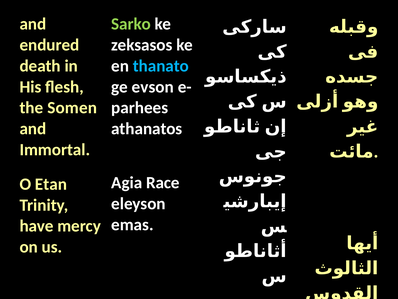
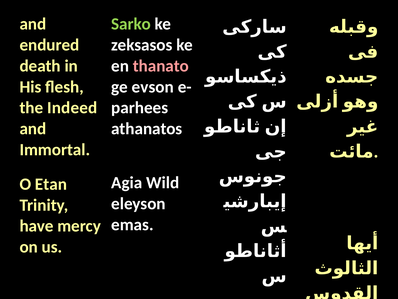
thanato colour: light blue -> pink
Somen: Somen -> Indeed
Race: Race -> Wild
